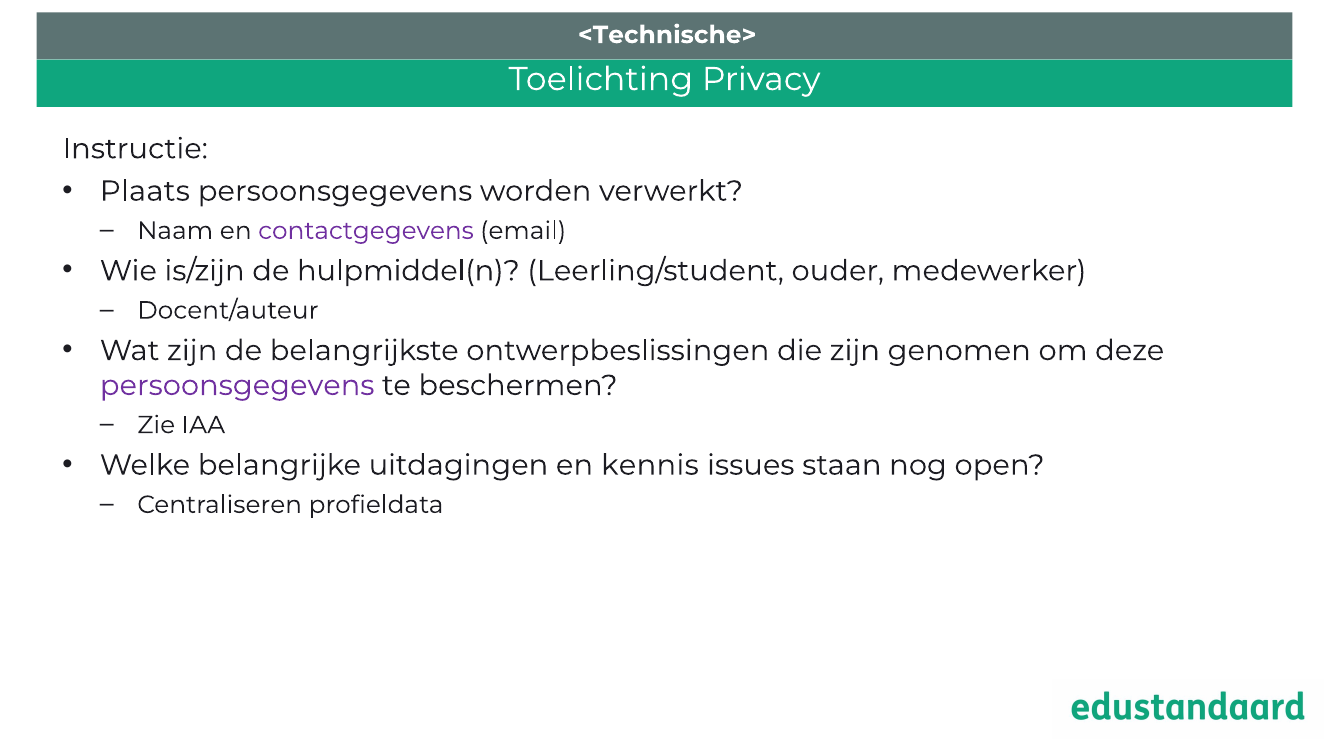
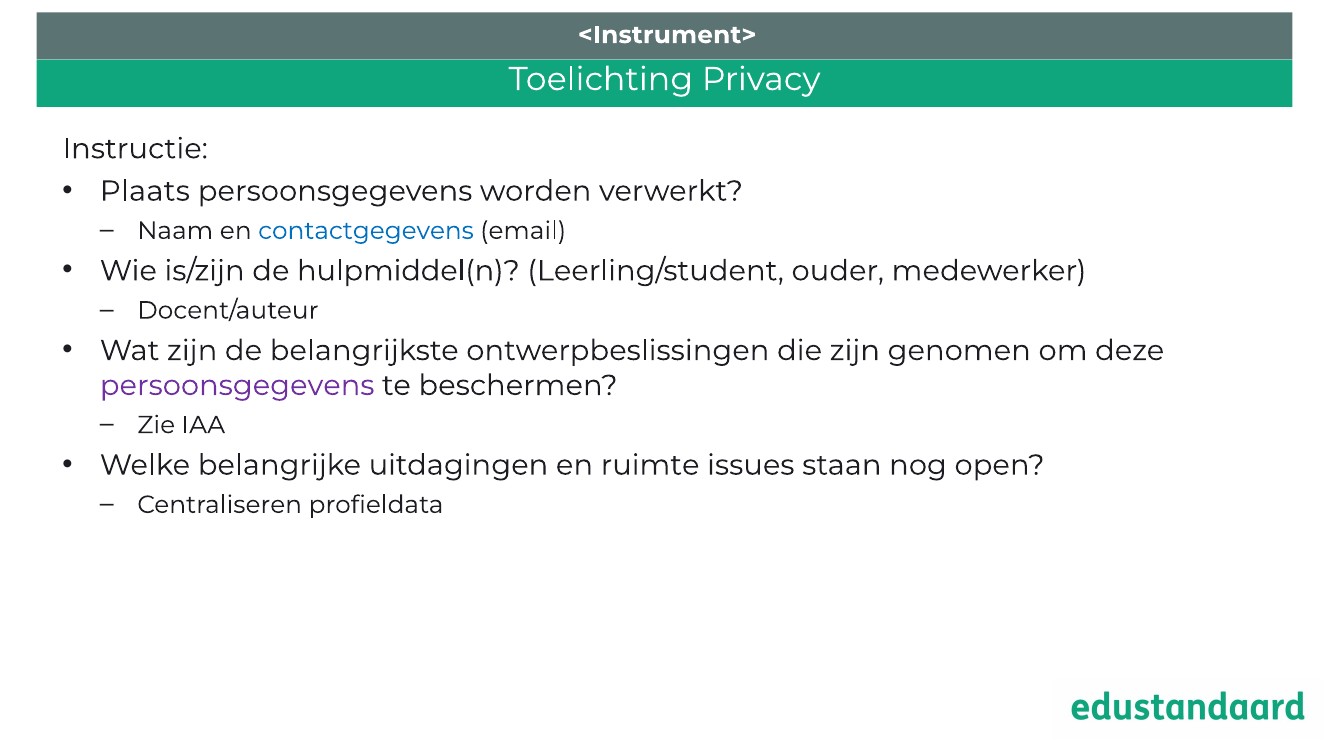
<Technische>: <Technische> -> <Instrument>
contactgegevens colour: purple -> blue
kennis: kennis -> ruimte
